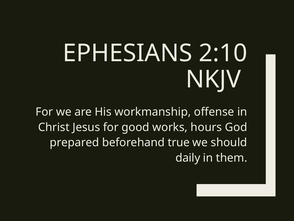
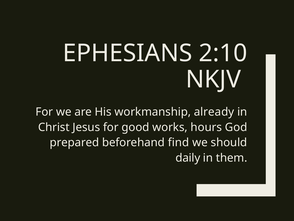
offense: offense -> already
true: true -> find
